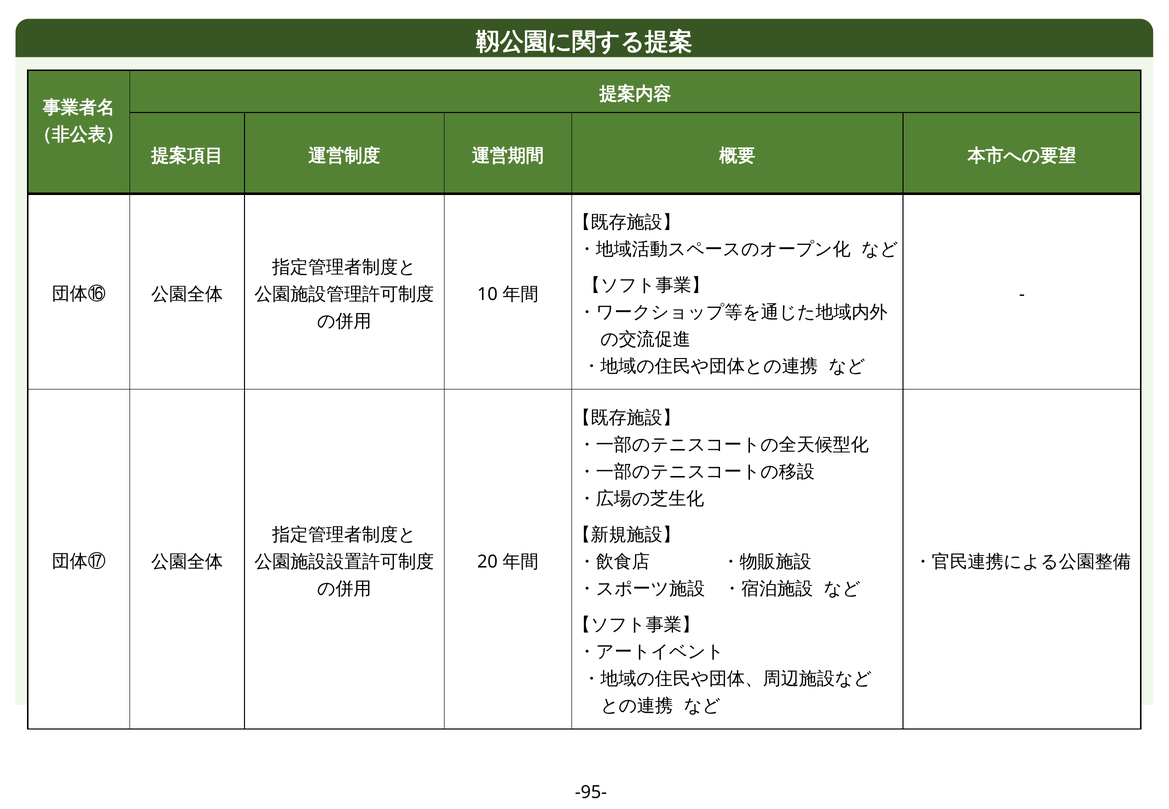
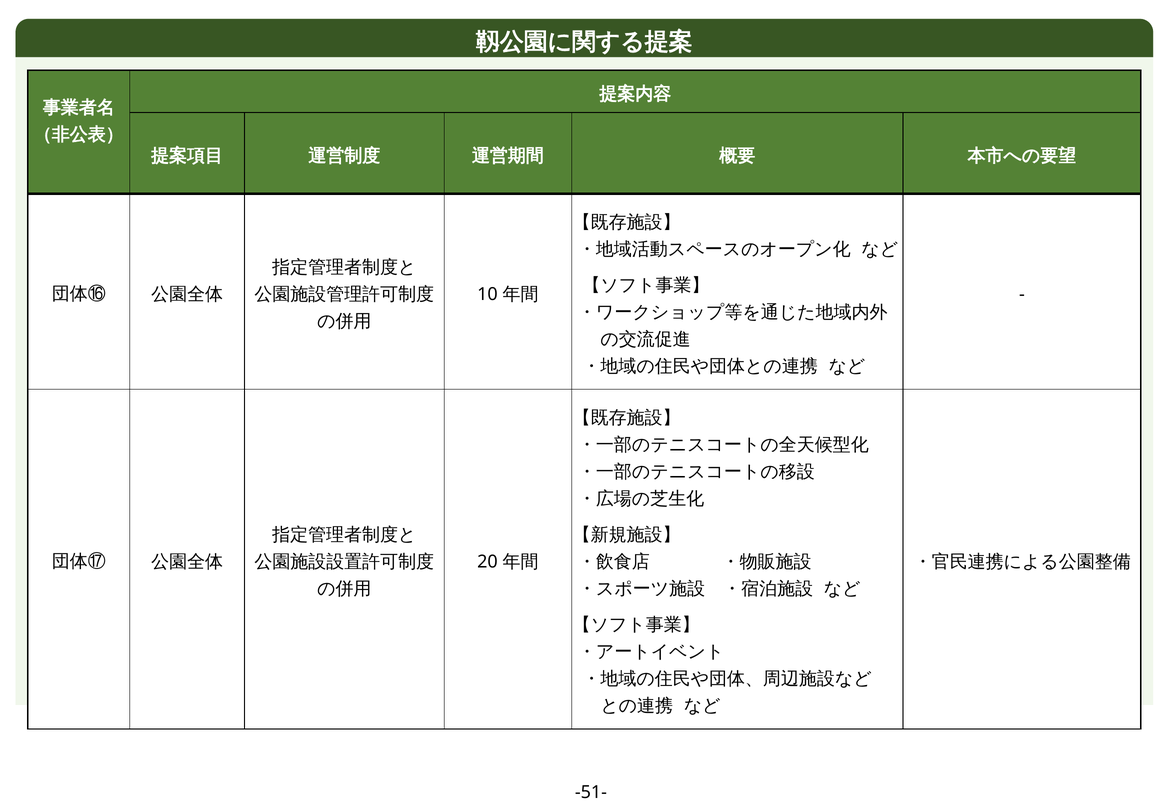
-95-: -95- -> -51-
